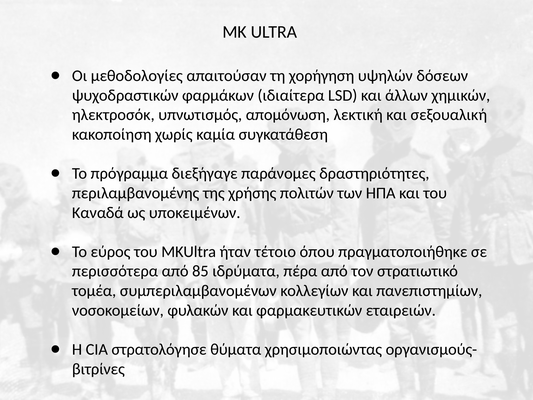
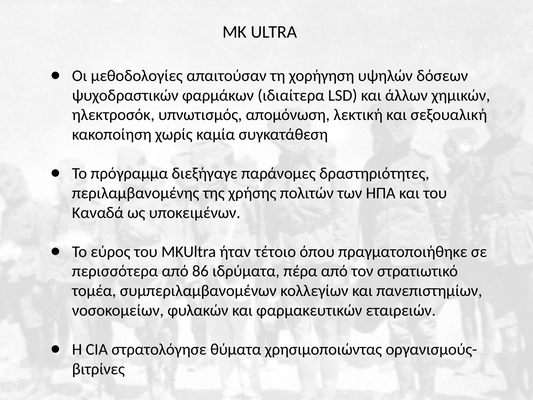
85: 85 -> 86
